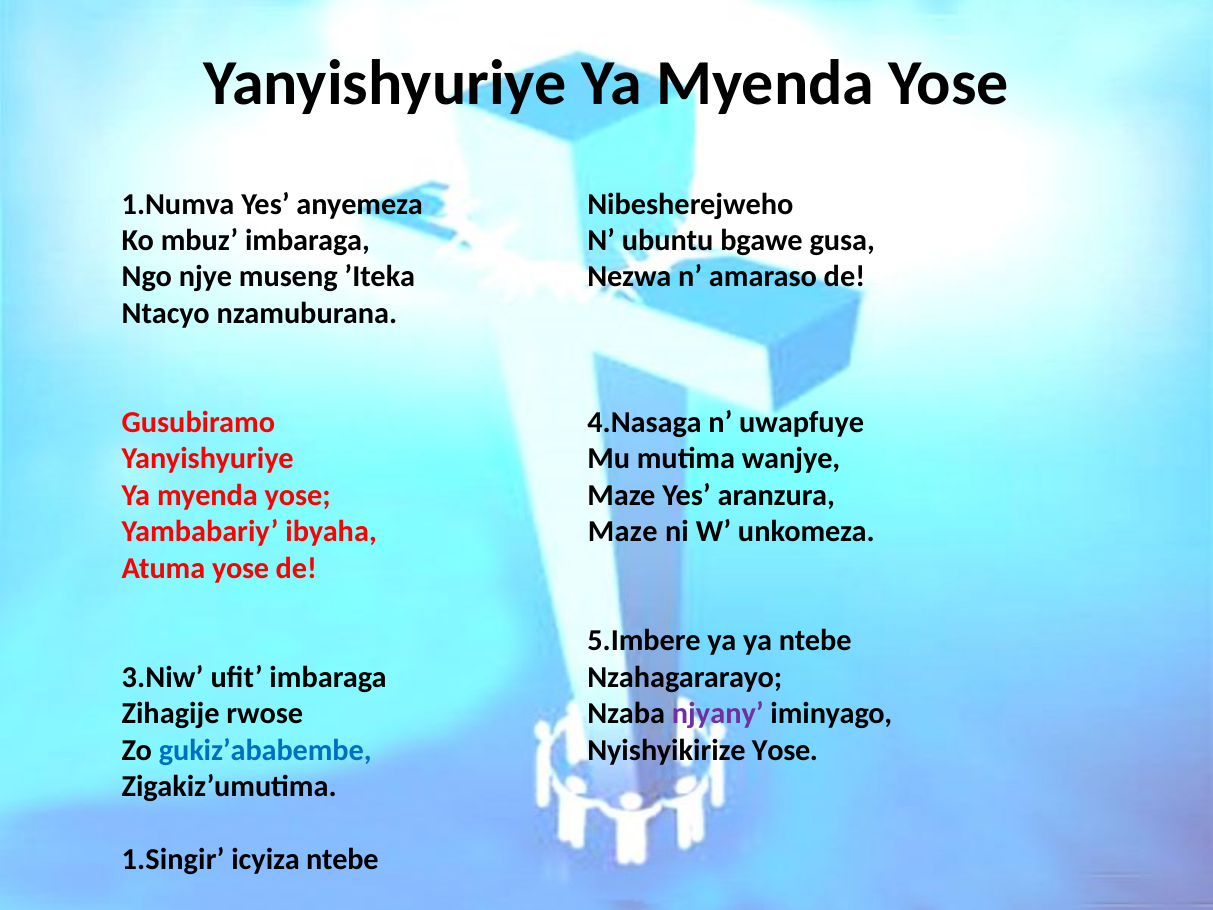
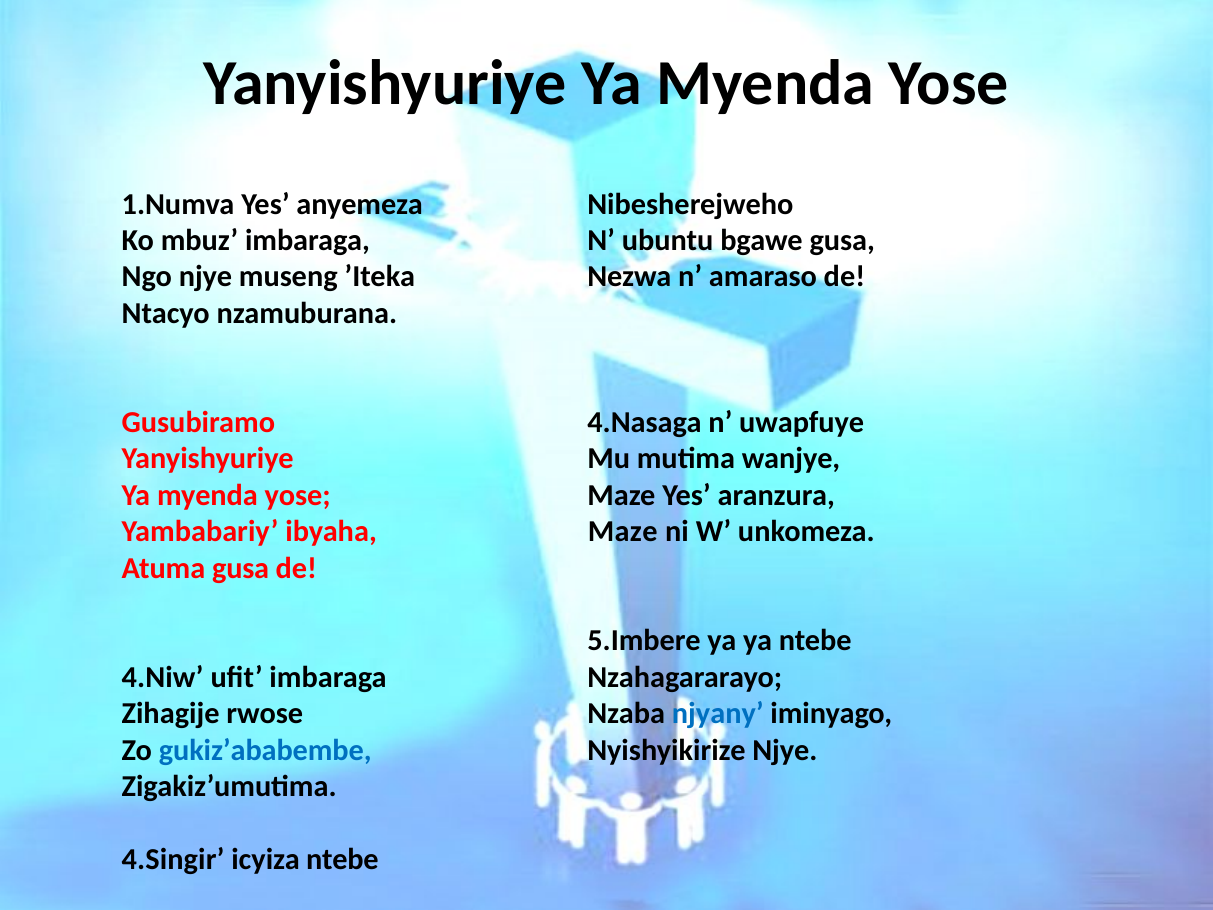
Atuma yose: yose -> gusa
3.Niw: 3.Niw -> 4.Niw
njyany colour: purple -> blue
Nyishyikirize Yose: Yose -> Njye
1.Singir: 1.Singir -> 4.Singir
